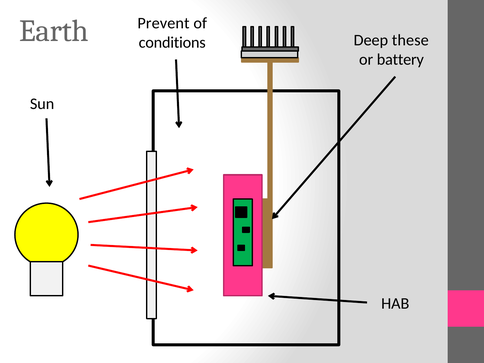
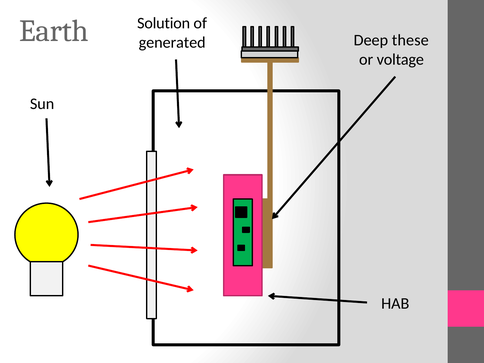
Prevent: Prevent -> Solution
conditions: conditions -> generated
battery: battery -> voltage
